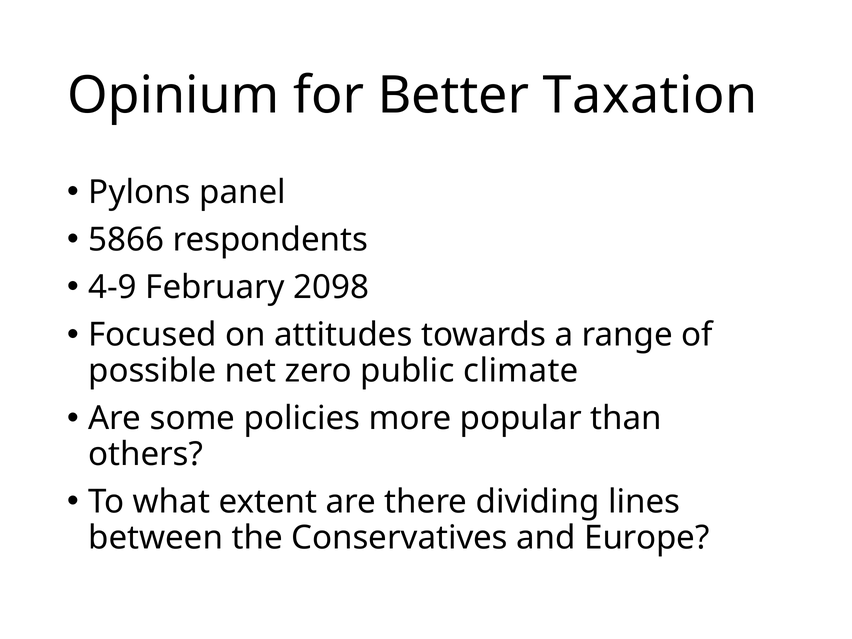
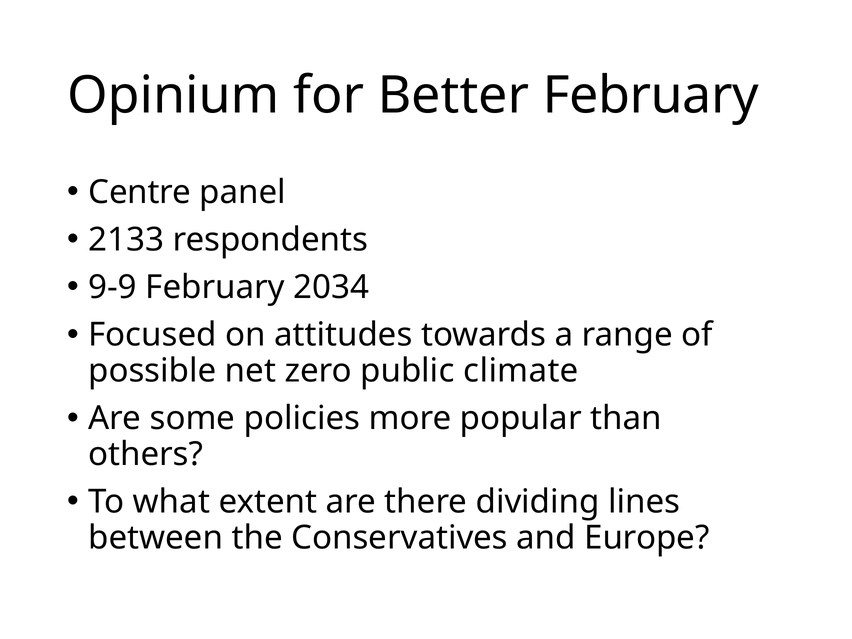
Better Taxation: Taxation -> February
Pylons: Pylons -> Centre
5866: 5866 -> 2133
4-9: 4-9 -> 9-9
2098: 2098 -> 2034
